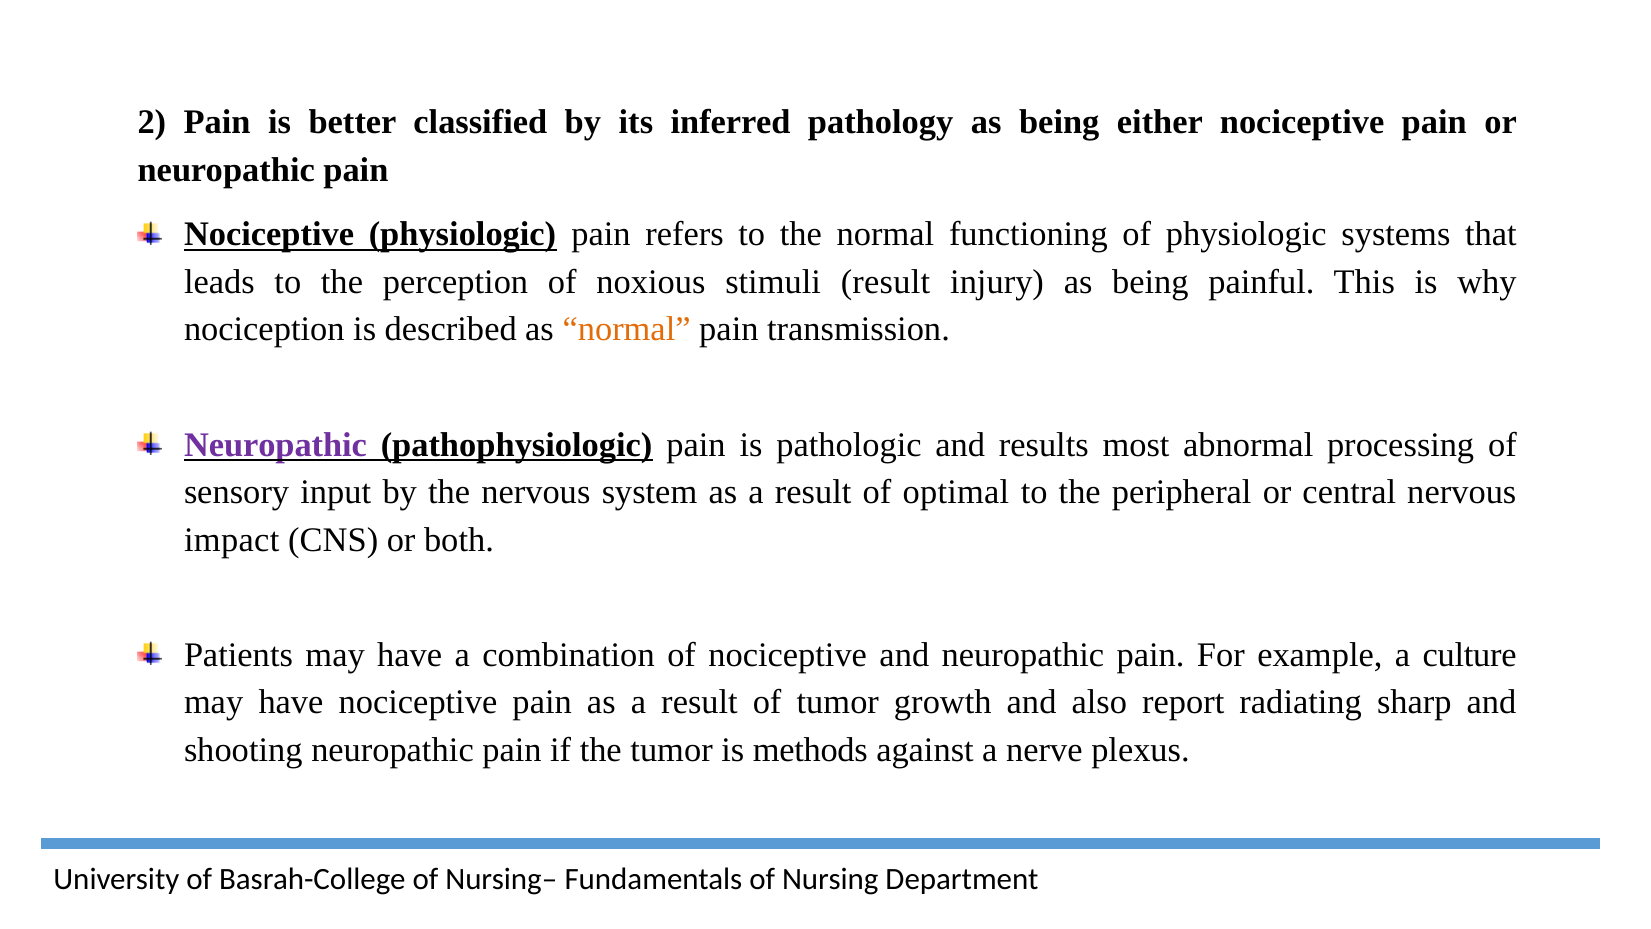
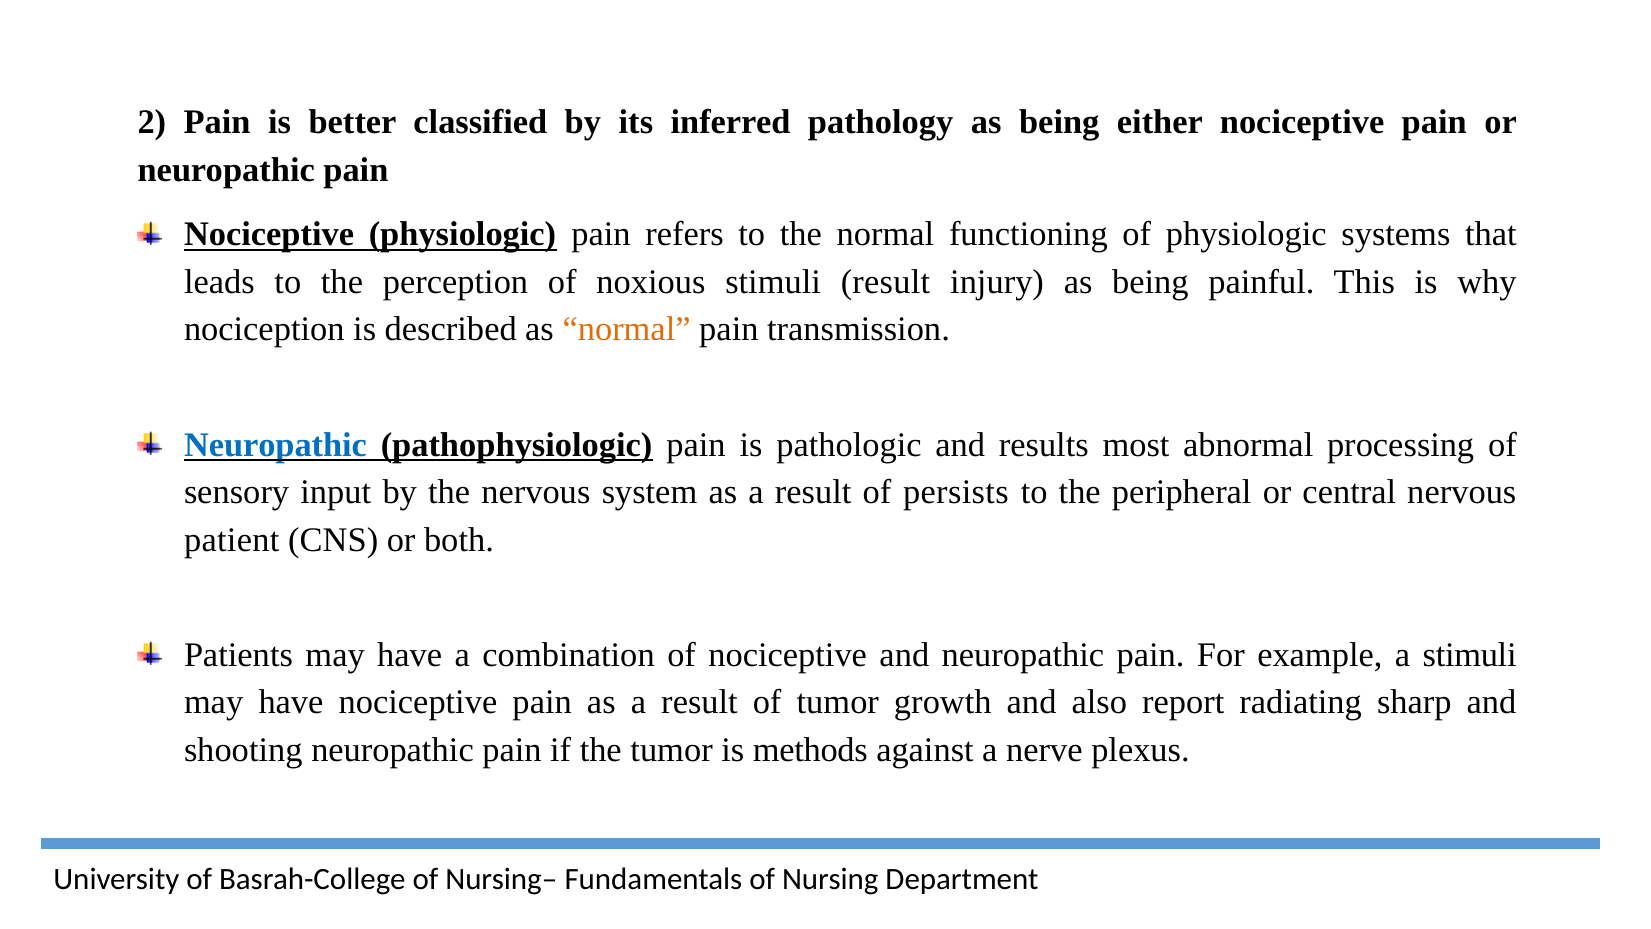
Neuropathic at (276, 445) colour: purple -> blue
optimal: optimal -> persists
impact: impact -> patient
a culture: culture -> stimuli
